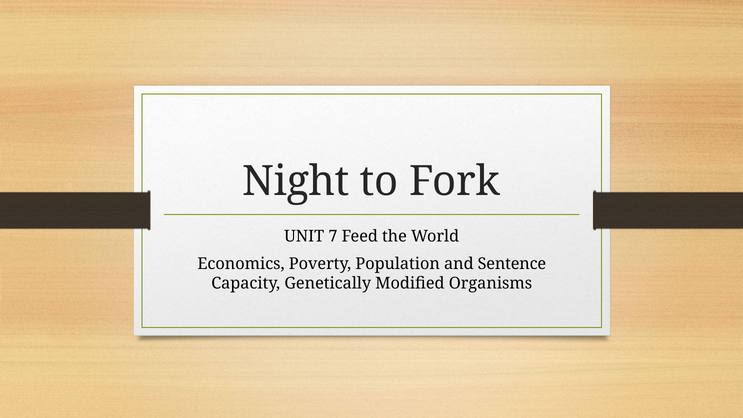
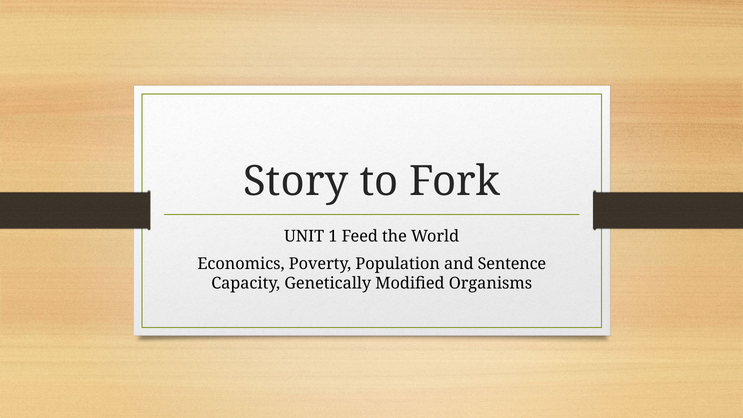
Night: Night -> Story
7: 7 -> 1
